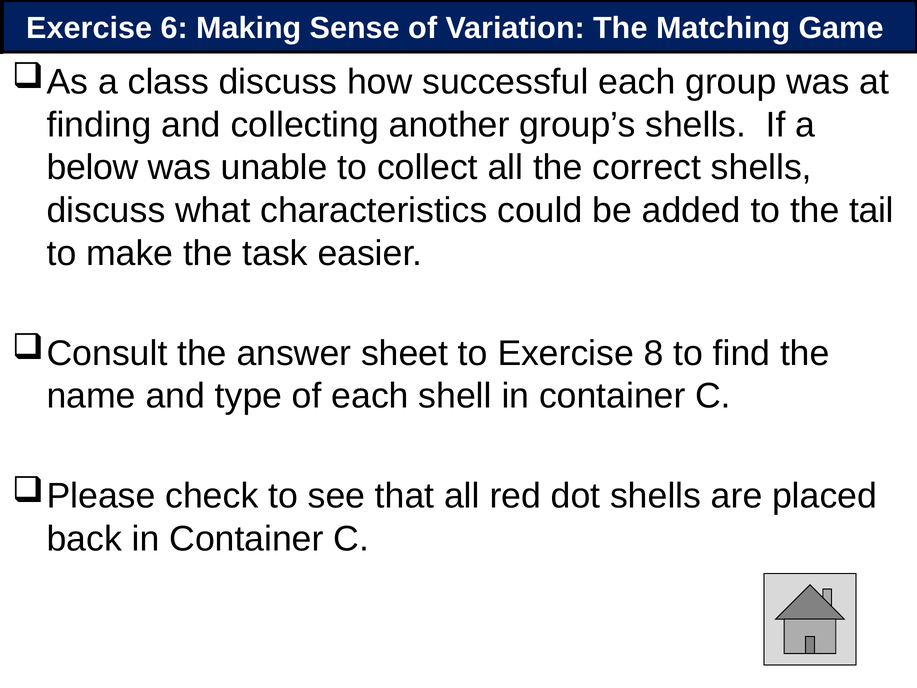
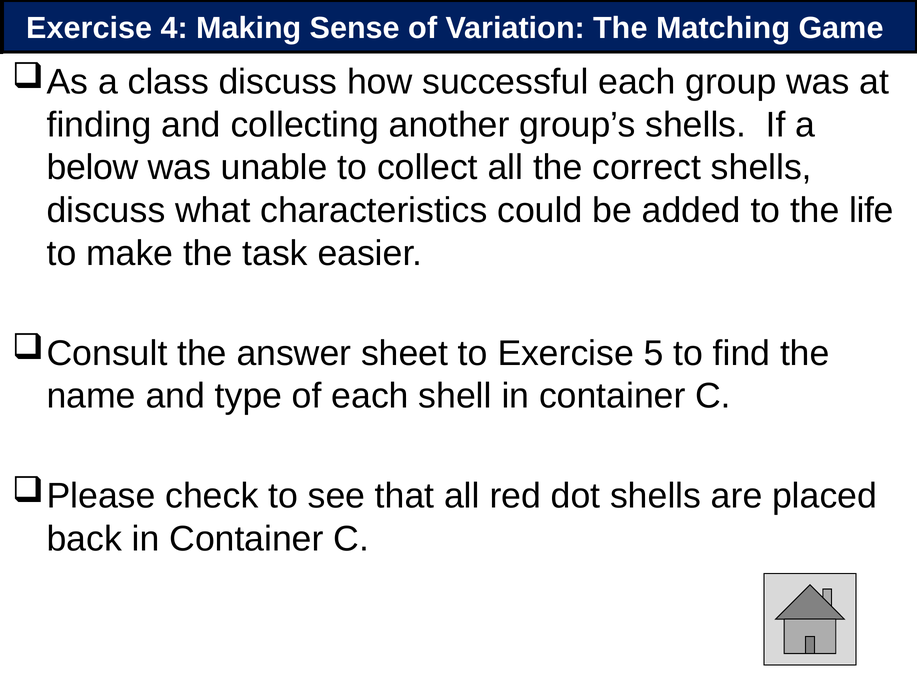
6: 6 -> 4
tail: tail -> life
8: 8 -> 5
